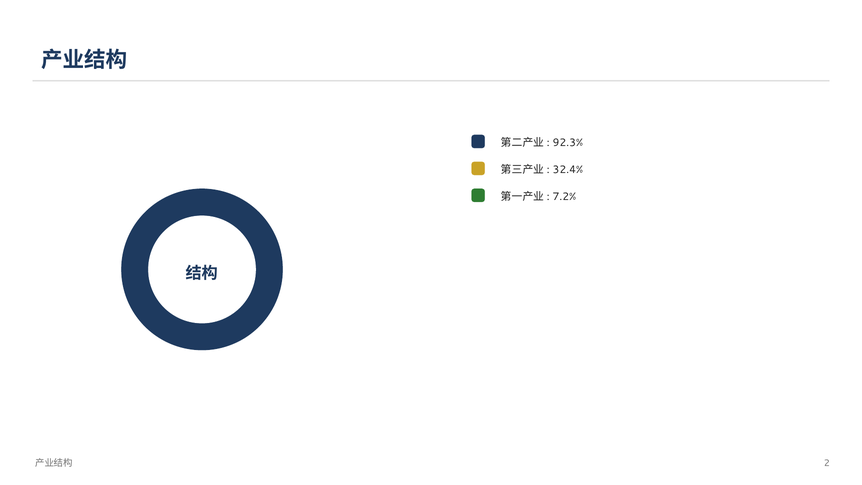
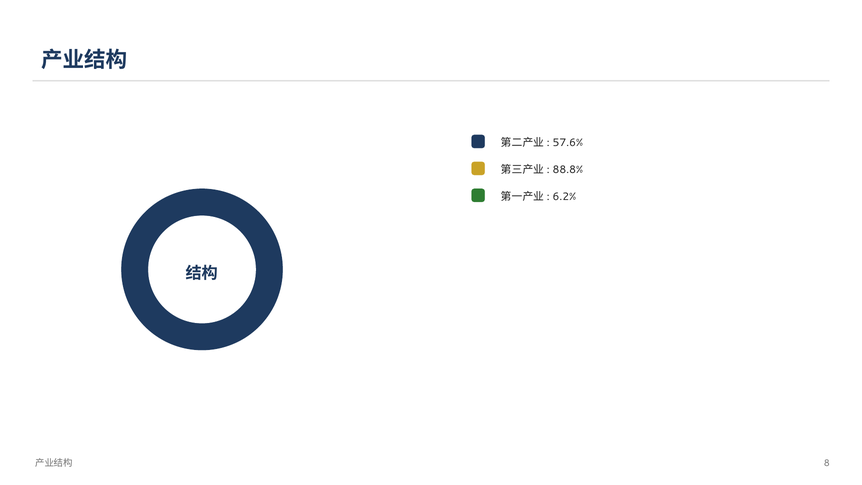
92.3%: 92.3% -> 57.6%
32.4%: 32.4% -> 88.8%
7.2%: 7.2% -> 6.2%
2: 2 -> 8
